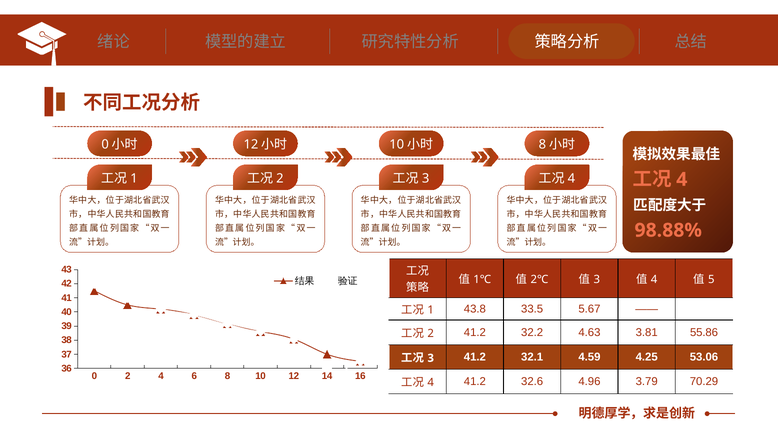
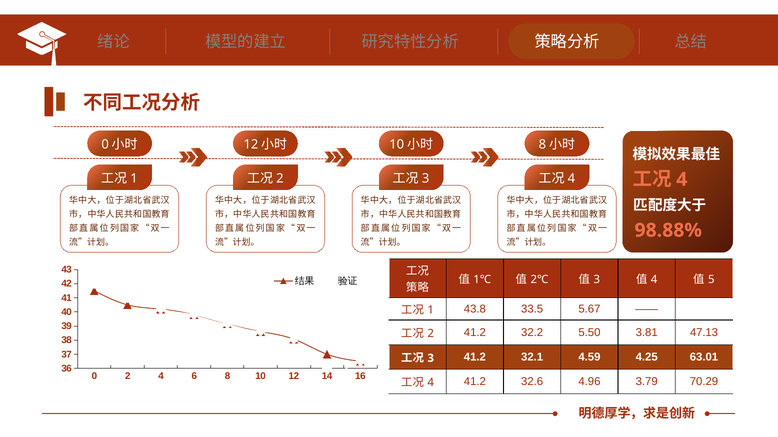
4.63: 4.63 -> 5.50
55.86: 55.86 -> 47.13
53.06: 53.06 -> 63.01
